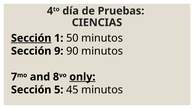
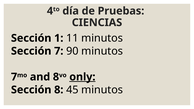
Sección at (31, 38) underline: present -> none
50: 50 -> 11
Sección 9: 9 -> 7
Sección 5: 5 -> 8
